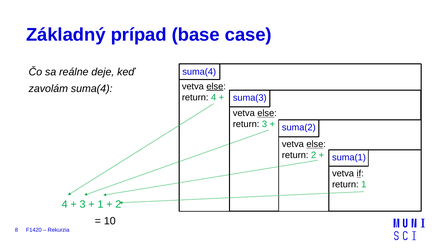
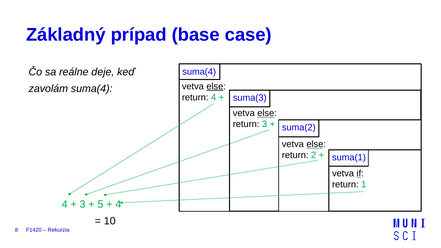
1 at (100, 204): 1 -> 5
2 at (118, 204): 2 -> 4
